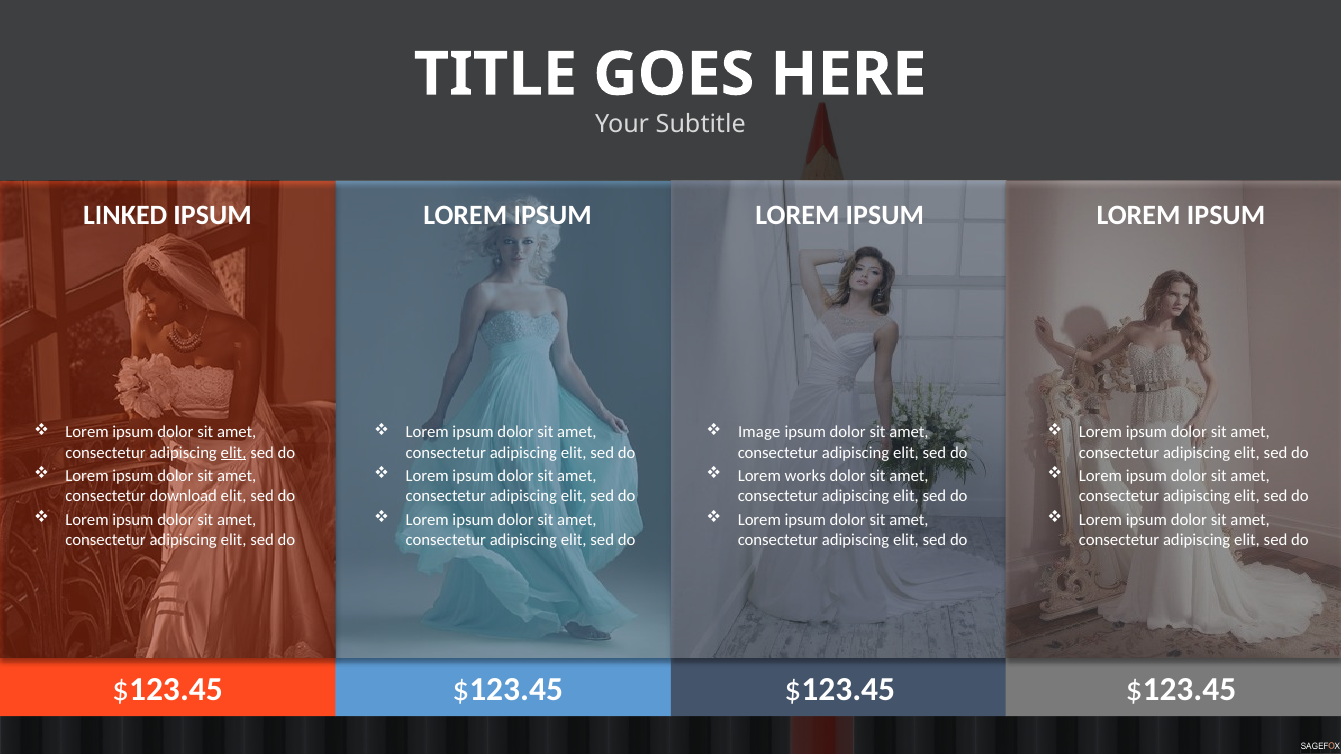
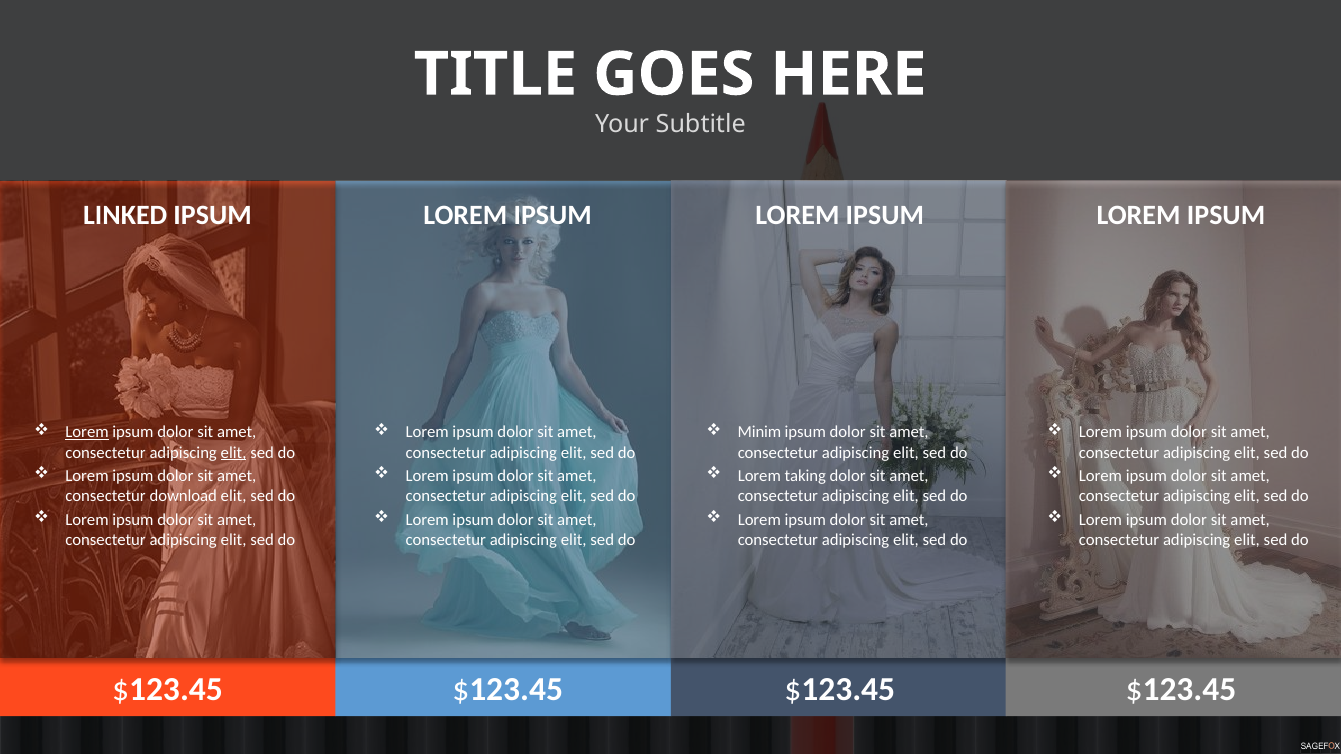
Lorem at (87, 433) underline: none -> present
Image: Image -> Minim
works: works -> taking
